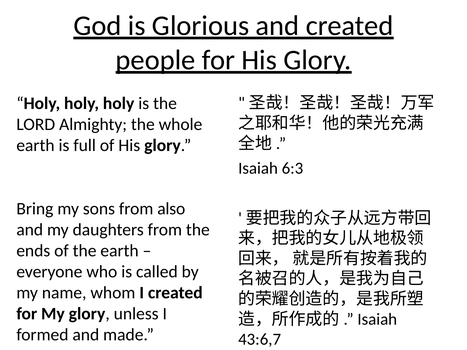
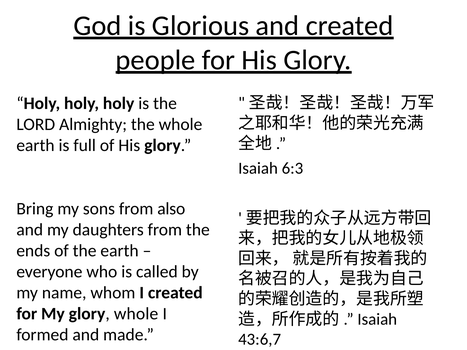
glory unless: unless -> whole
